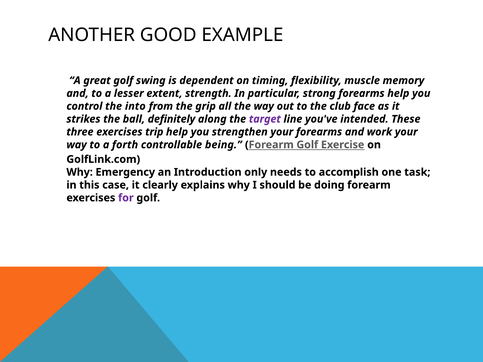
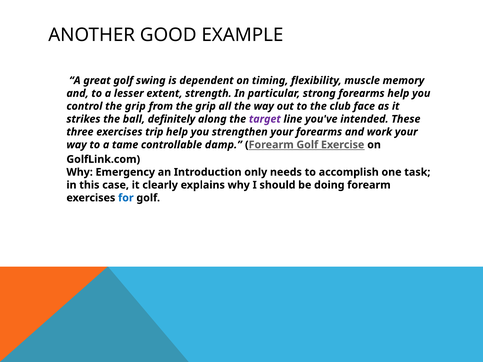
control the into: into -> grip
forth: forth -> tame
being: being -> damp
for colour: purple -> blue
